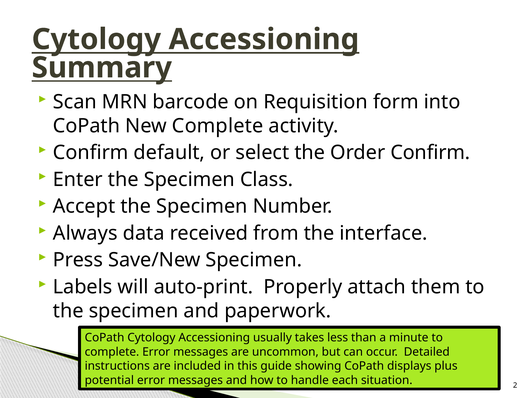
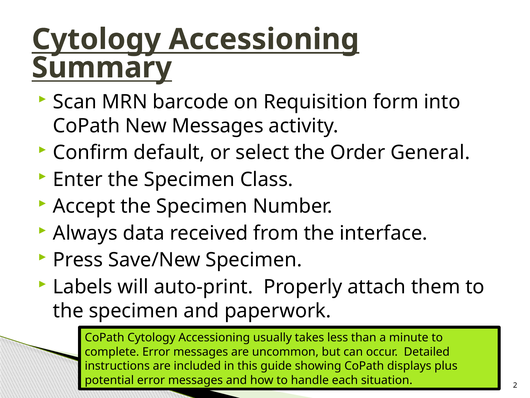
New Complete: Complete -> Messages
Order Confirm: Confirm -> General
